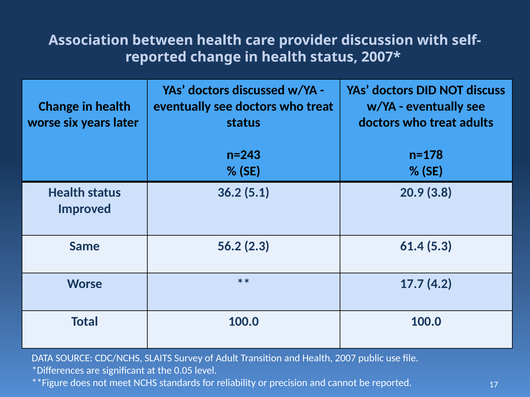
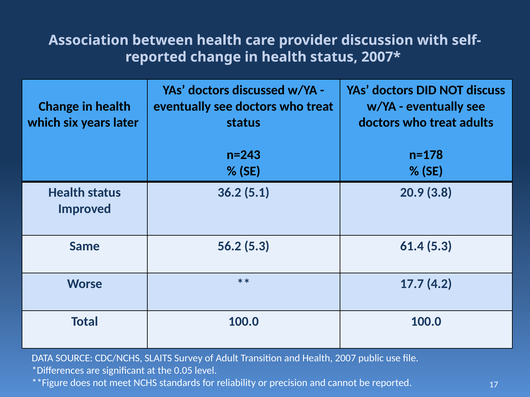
worse at (44, 123): worse -> which
56.2 2.3: 2.3 -> 5.3
